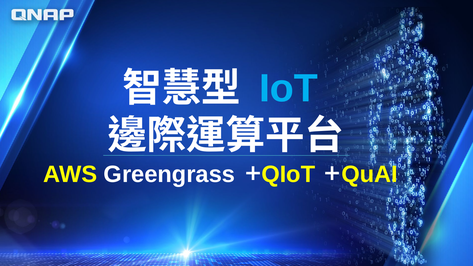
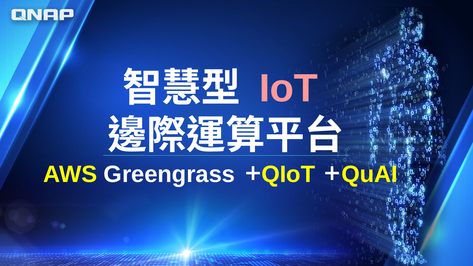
IoT colour: light blue -> pink
